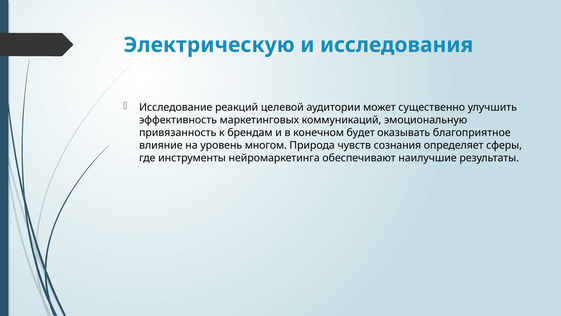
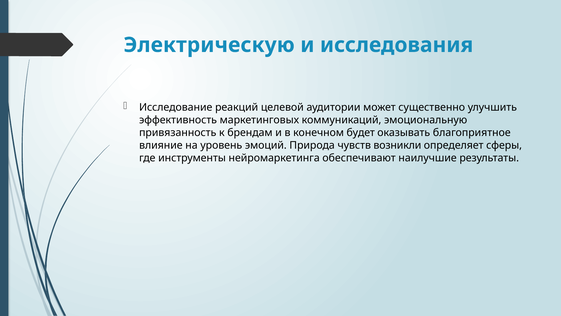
многом: многом -> эмоций
сознания: сознания -> возникли
